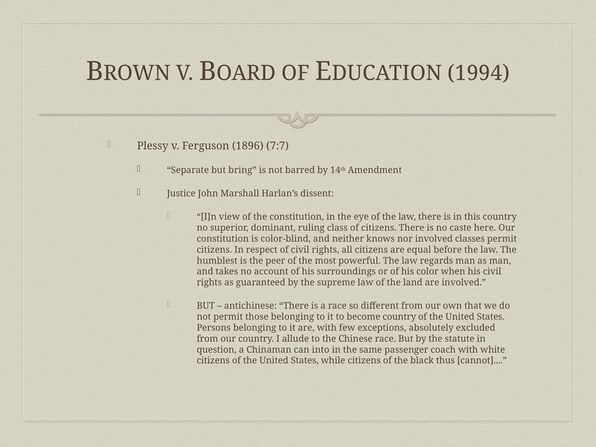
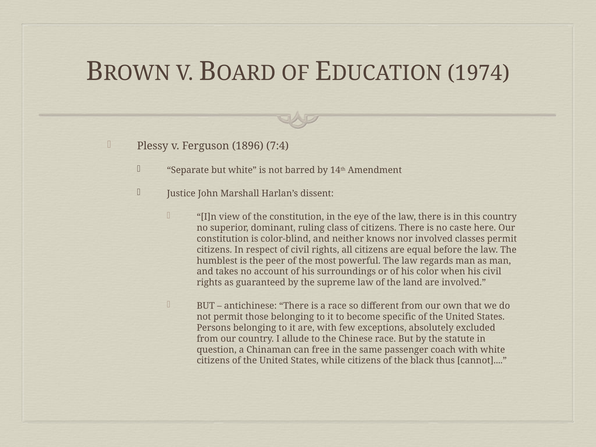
1994: 1994 -> 1974
7:7: 7:7 -> 7:4
but bring: bring -> white
become country: country -> specific
into: into -> free
